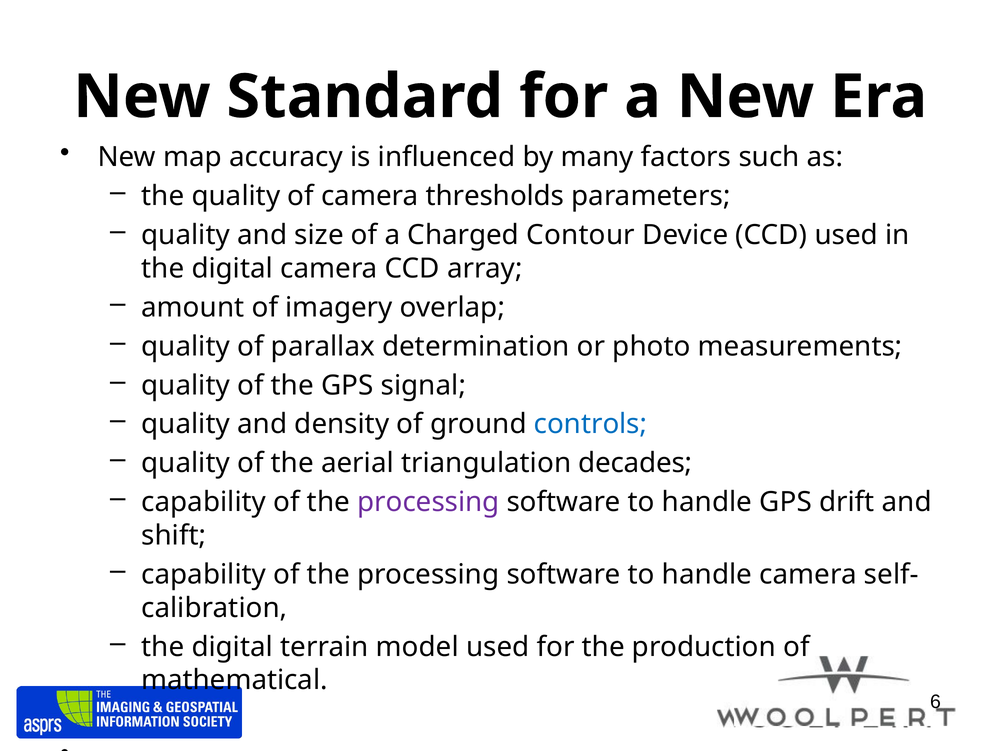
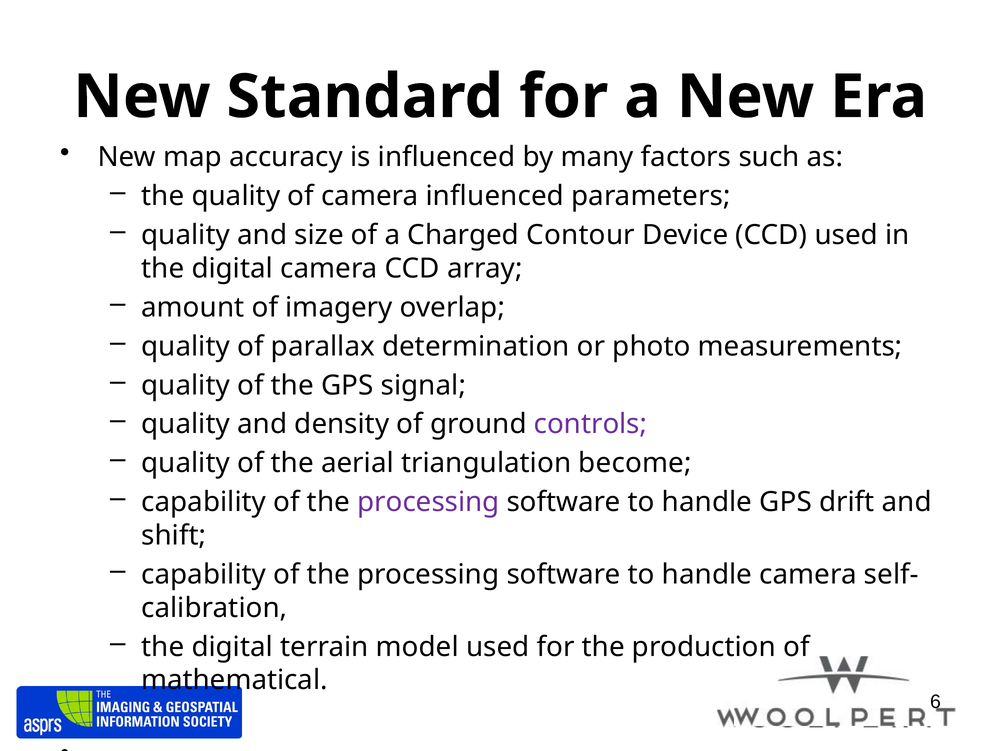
camera thresholds: thresholds -> influenced
controls colour: blue -> purple
decades: decades -> become
